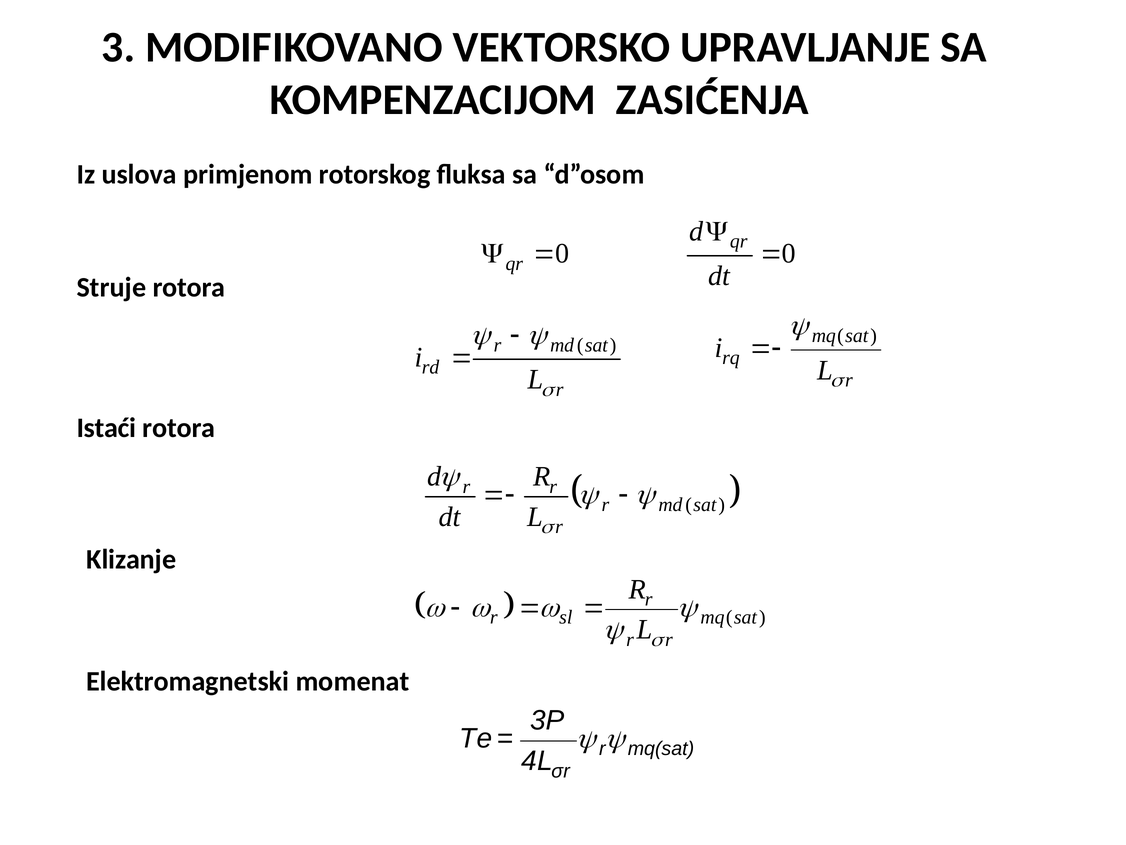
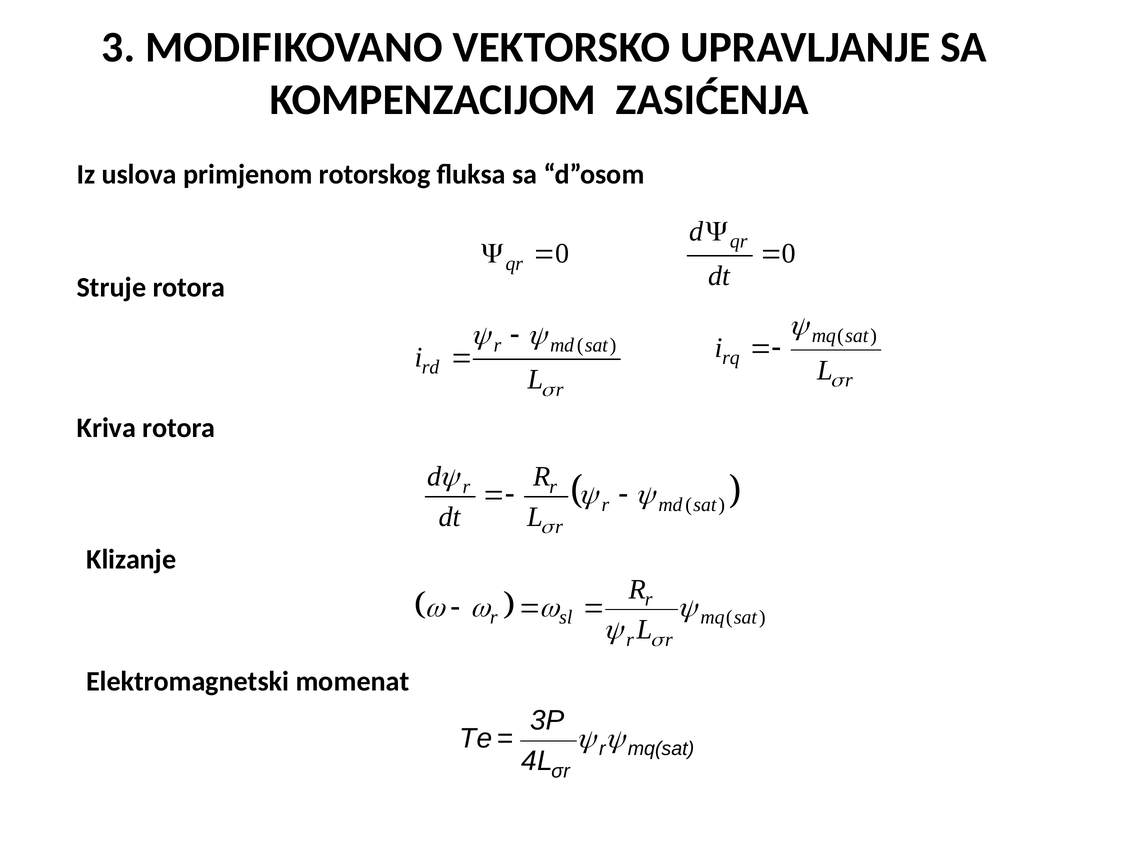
Istaći: Istaći -> Kriva
